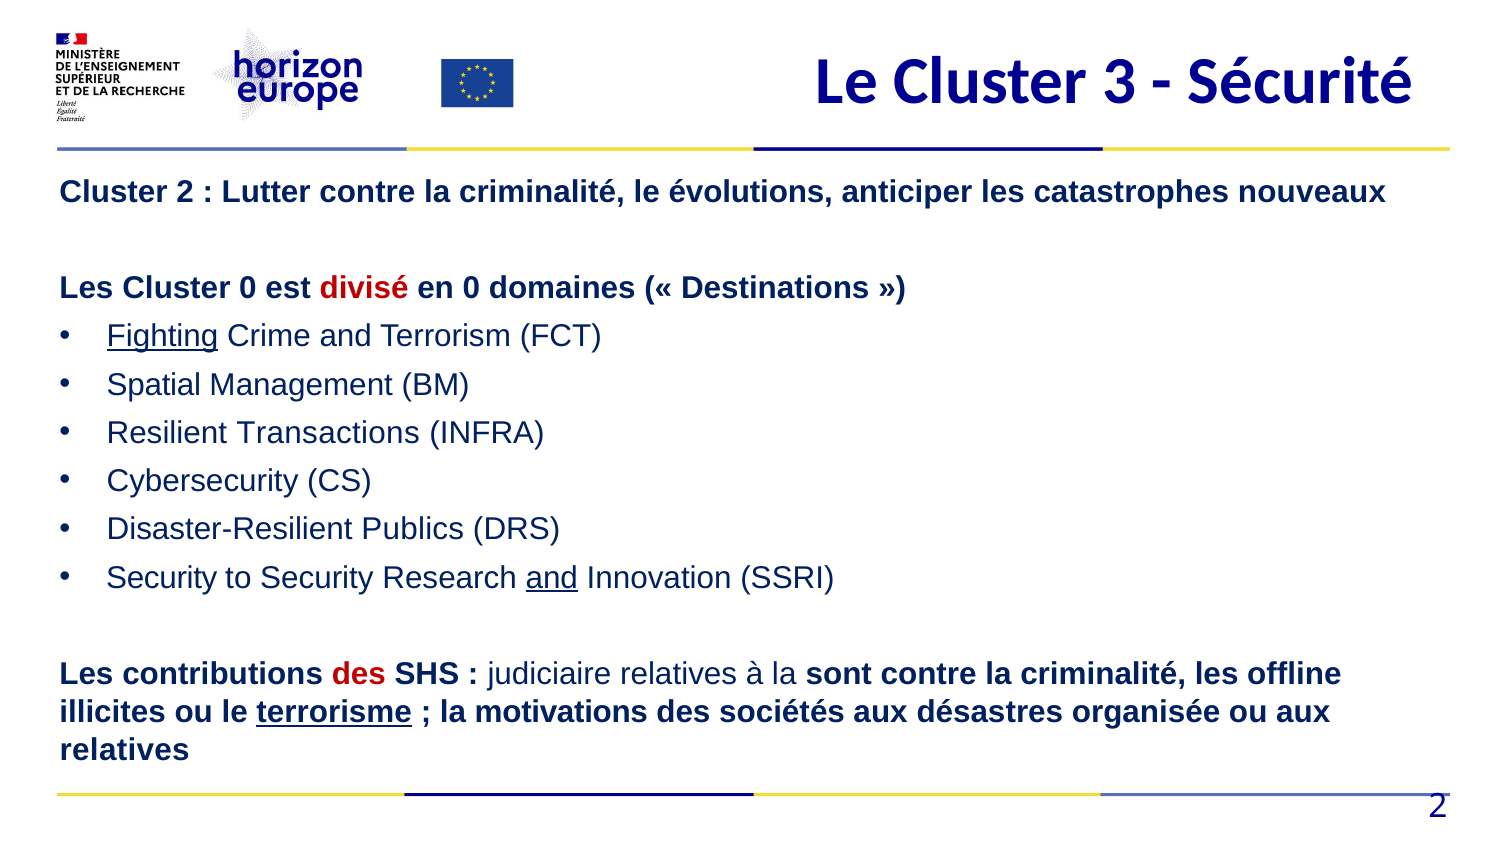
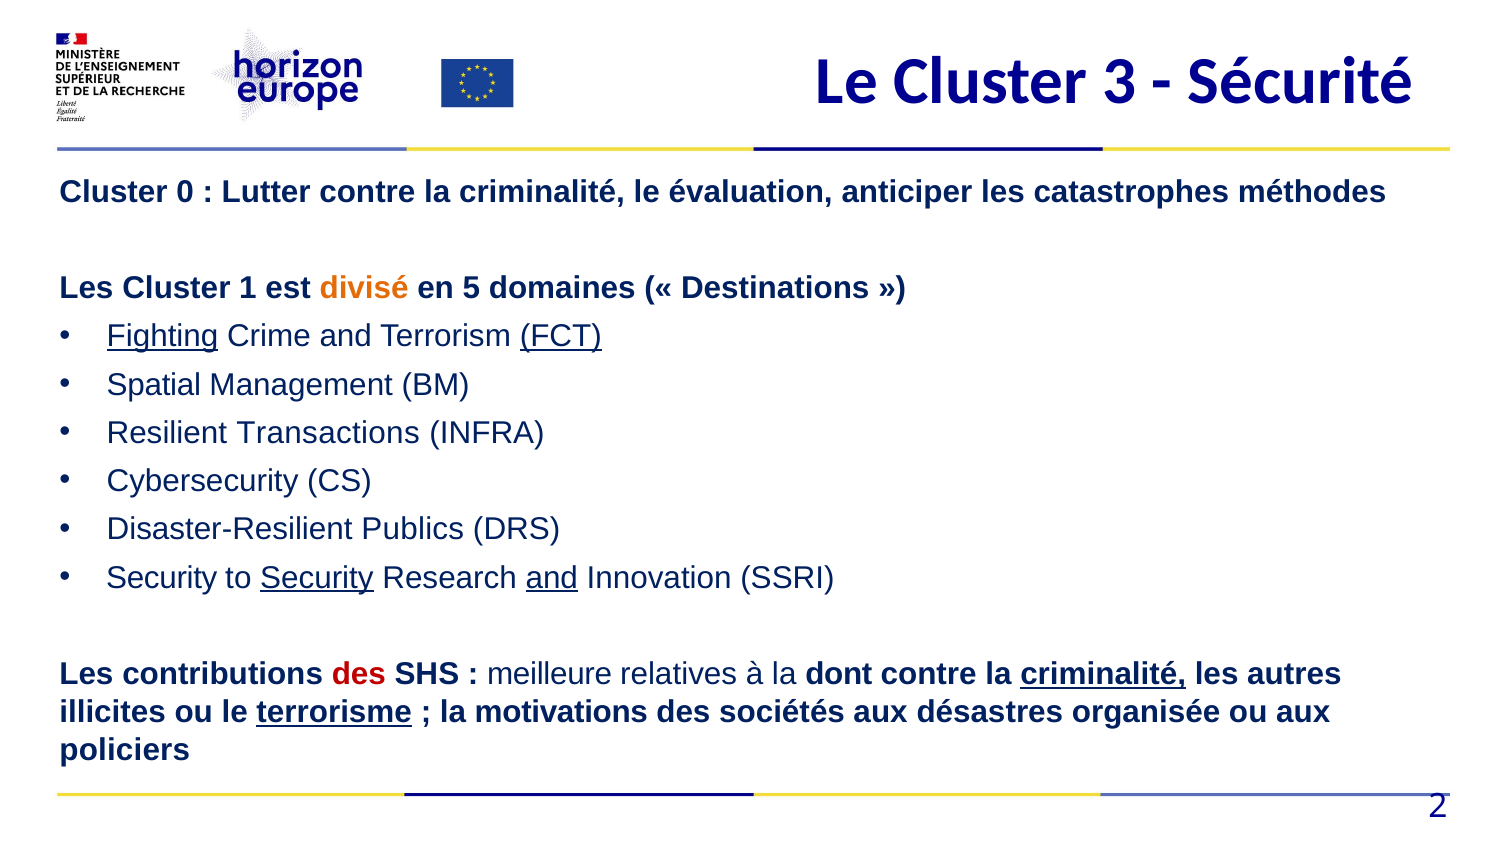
Cluster 2: 2 -> 0
évolutions: évolutions -> évaluation
nouveaux: nouveaux -> méthodes
Cluster 0: 0 -> 1
divisé colour: red -> orange
en 0: 0 -> 5
FCT underline: none -> present
Security at (317, 577) underline: none -> present
judiciaire: judiciaire -> meilleure
sont: sont -> dont
criminalité at (1103, 674) underline: none -> present
offline: offline -> autres
relatives at (125, 749): relatives -> policiers
